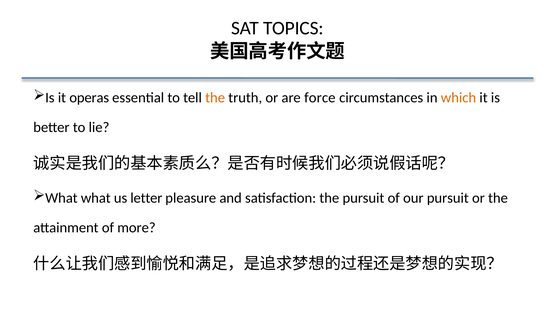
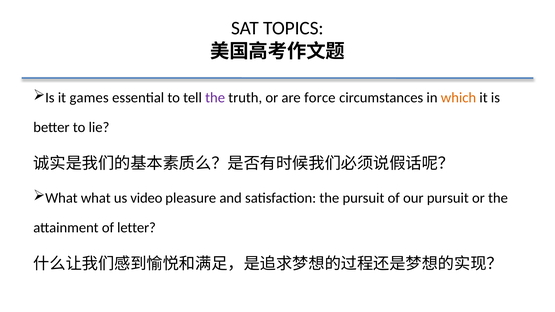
operas: operas -> games
the at (215, 98) colour: orange -> purple
letter: letter -> video
more: more -> letter
